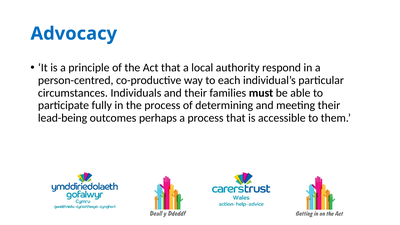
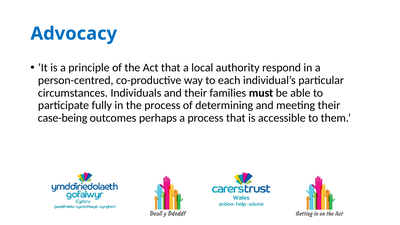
lead-being: lead-being -> case-being
